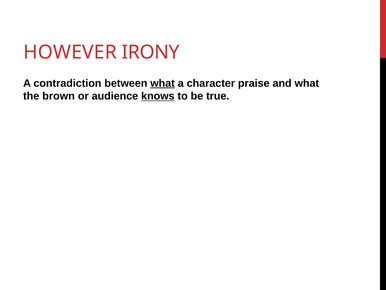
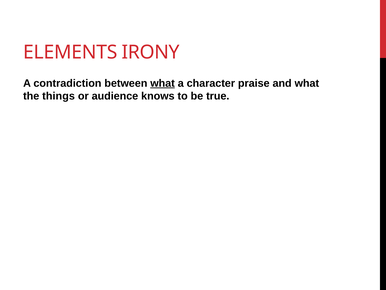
HOWEVER: HOWEVER -> ELEMENTS
brown: brown -> things
knows underline: present -> none
